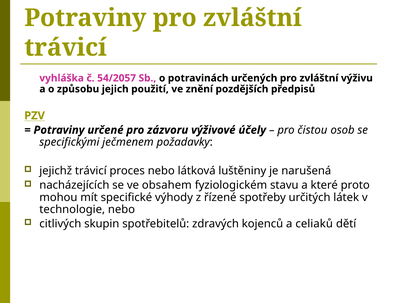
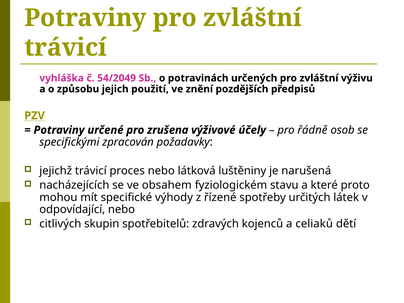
54/2057: 54/2057 -> 54/2049
zázvoru: zázvoru -> zrušena
čistou: čistou -> řádně
ječmenem: ječmenem -> zpracován
technologie: technologie -> odpovídající
